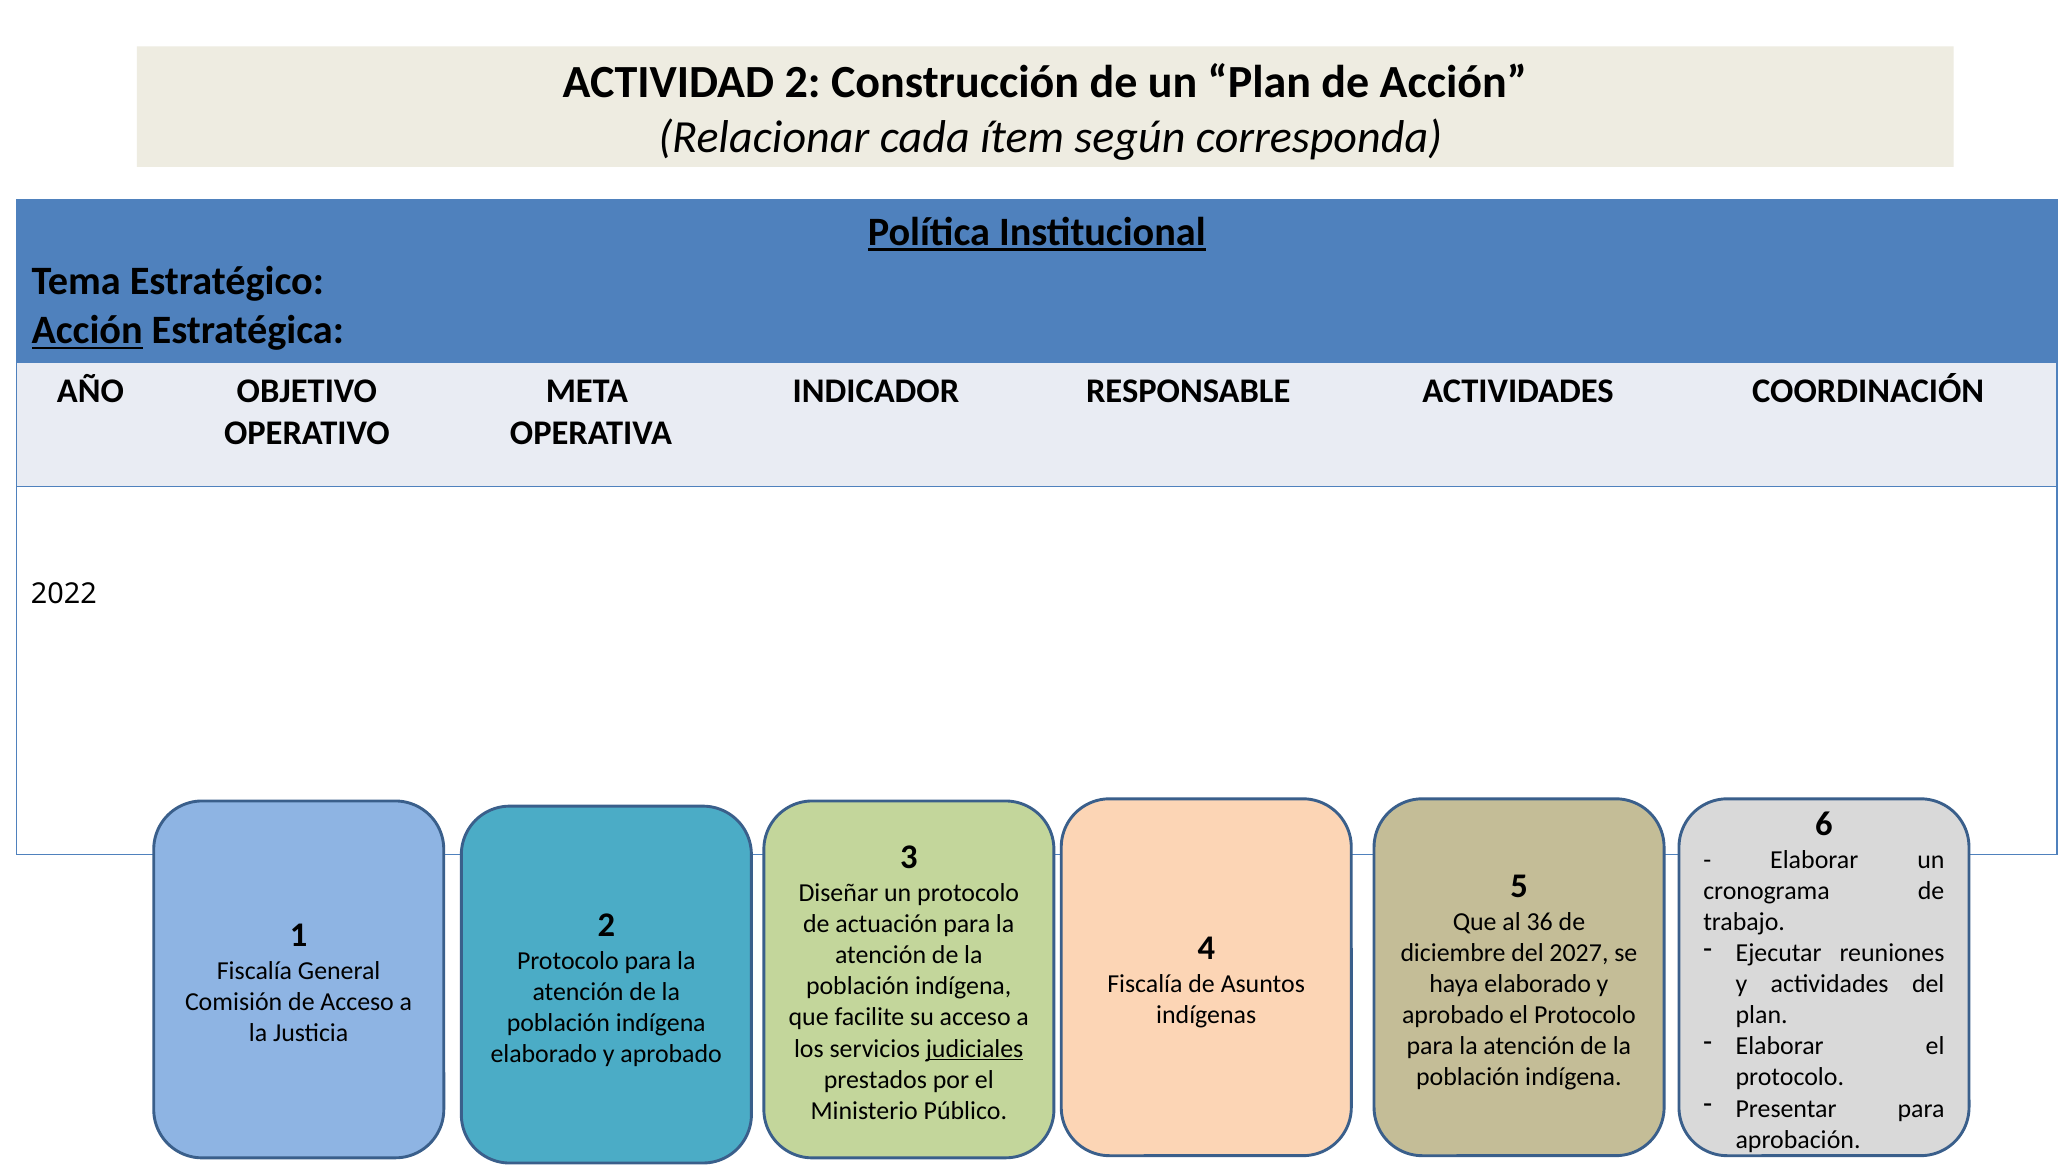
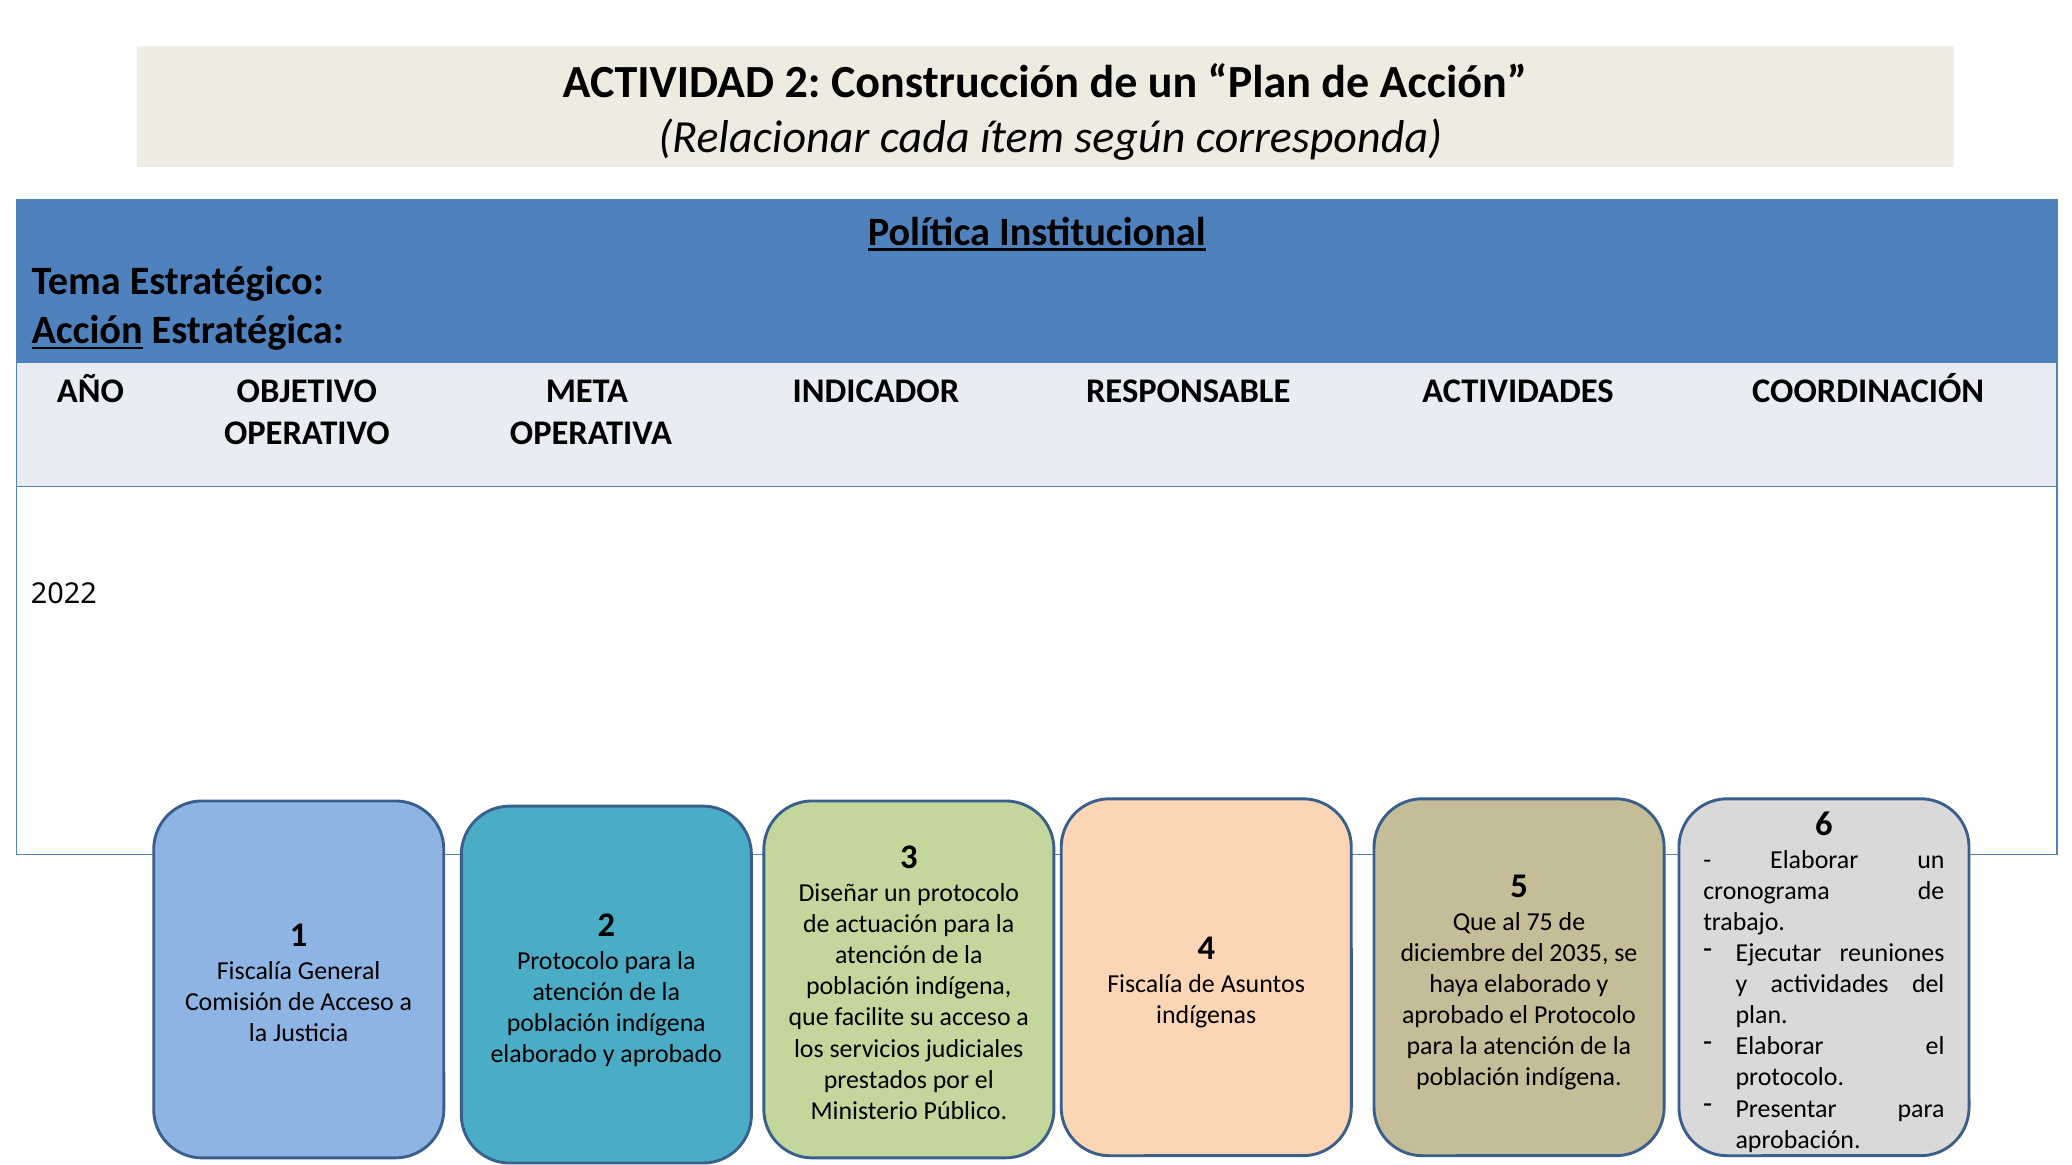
36: 36 -> 75
2027: 2027 -> 2035
judiciales underline: present -> none
